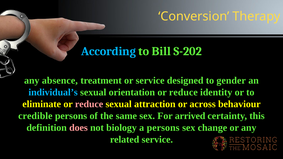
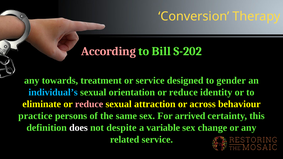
According colour: light blue -> pink
absence: absence -> towards
credible: credible -> practice
does colour: pink -> white
biology: biology -> despite
a persons: persons -> variable
